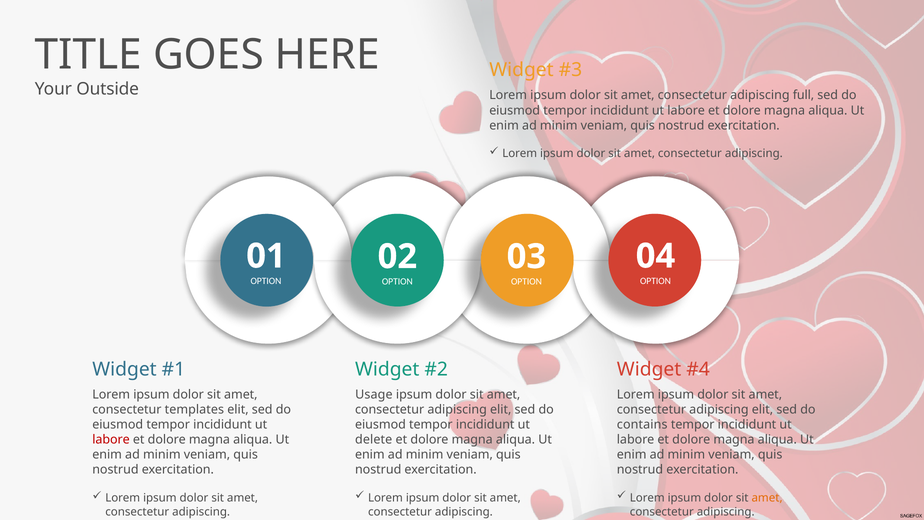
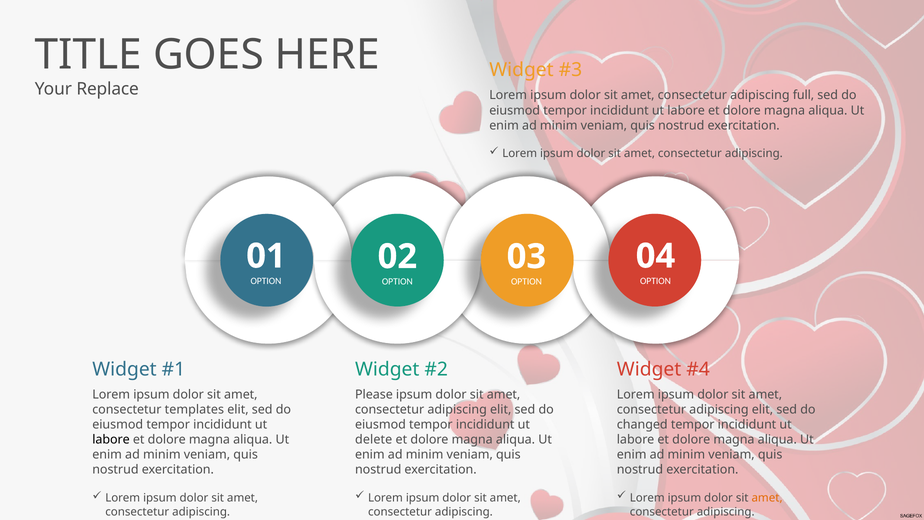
Outside: Outside -> Replace
Usage: Usage -> Please
contains: contains -> changed
labore at (111, 440) colour: red -> black
